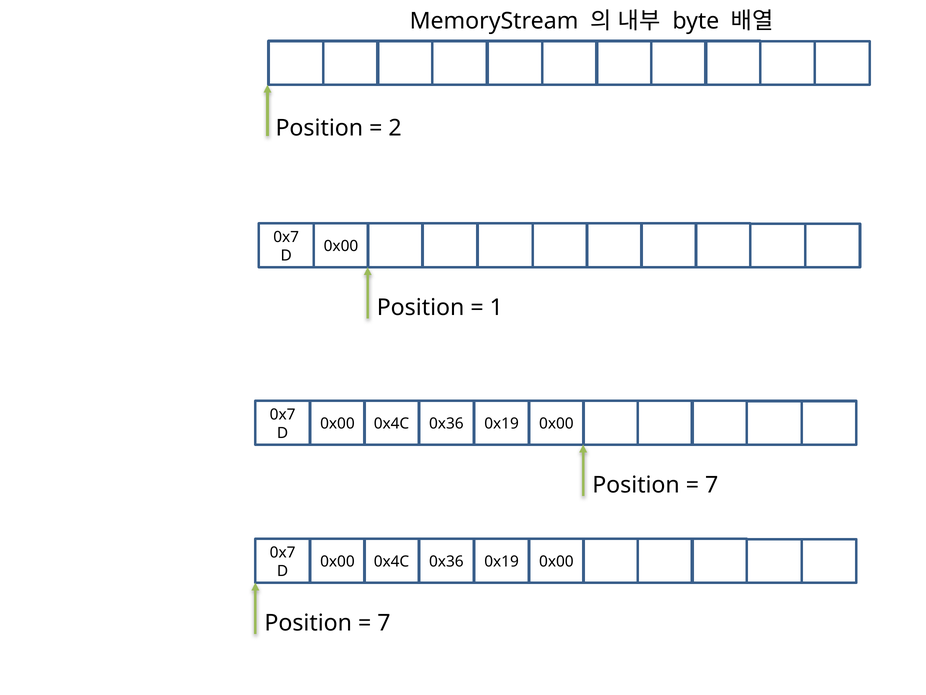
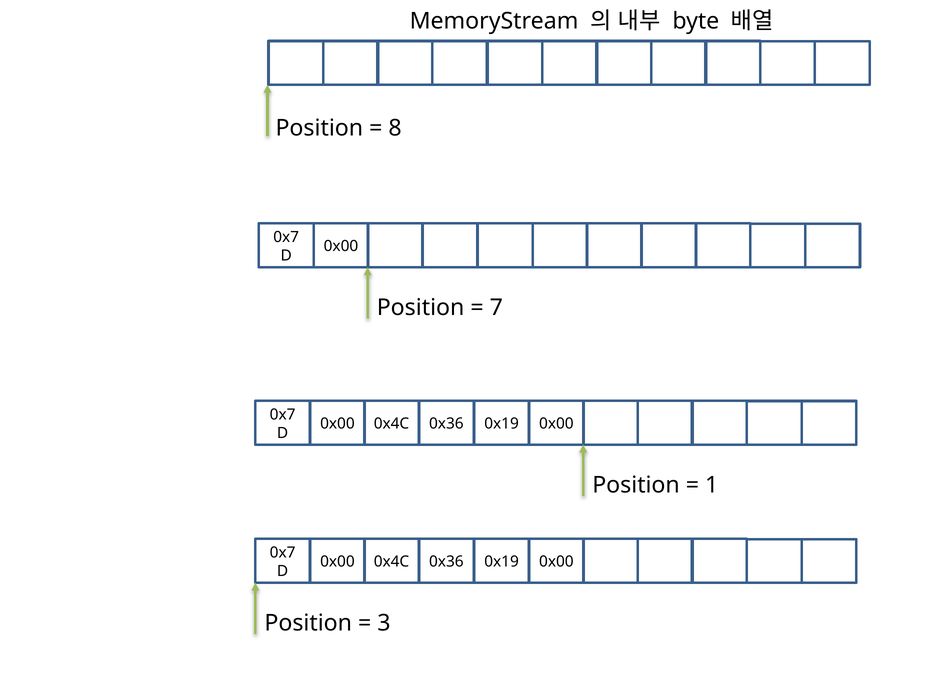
2: 2 -> 8
1: 1 -> 7
7 at (712, 485): 7 -> 1
7 at (384, 623): 7 -> 3
